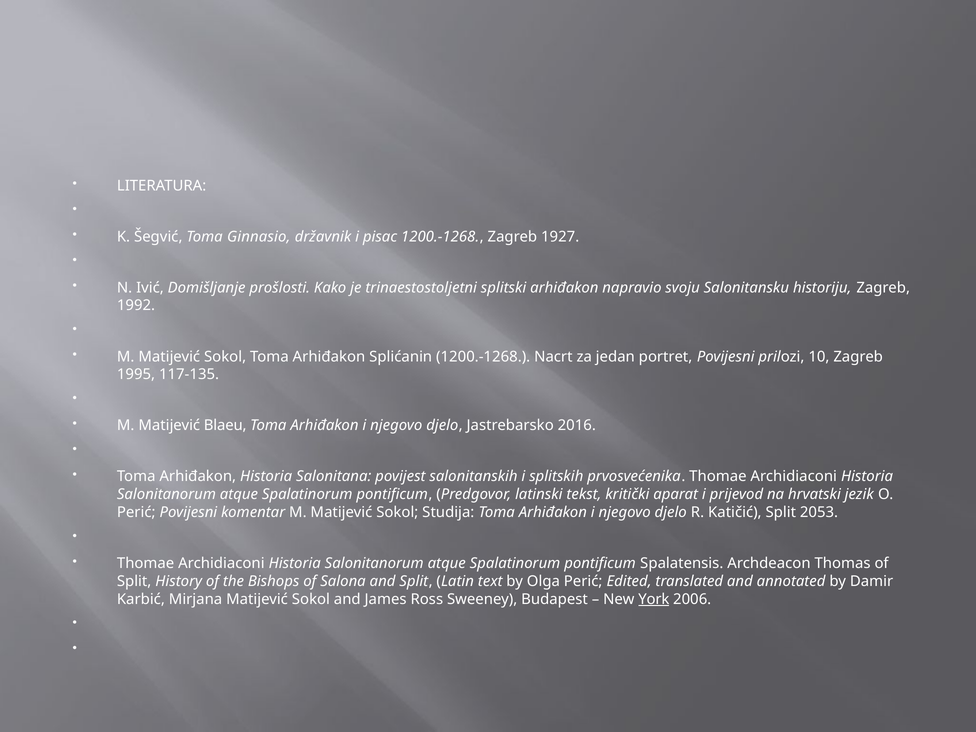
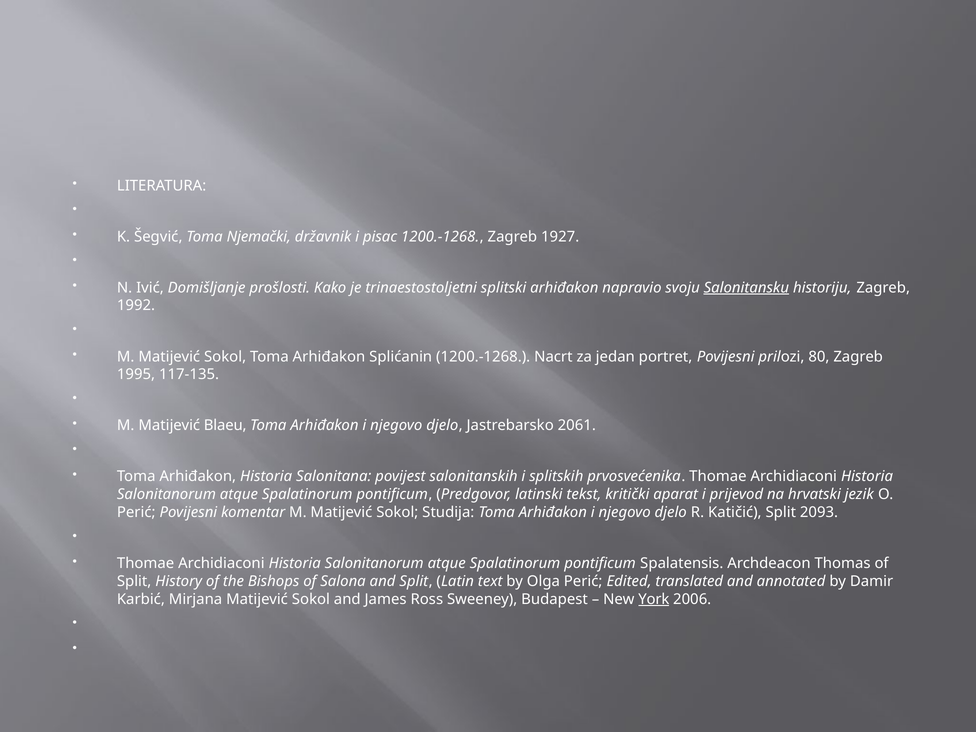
Ginnasio: Ginnasio -> Njemački
Salonitansku underline: none -> present
10: 10 -> 80
2016: 2016 -> 2061
2053: 2053 -> 2093
